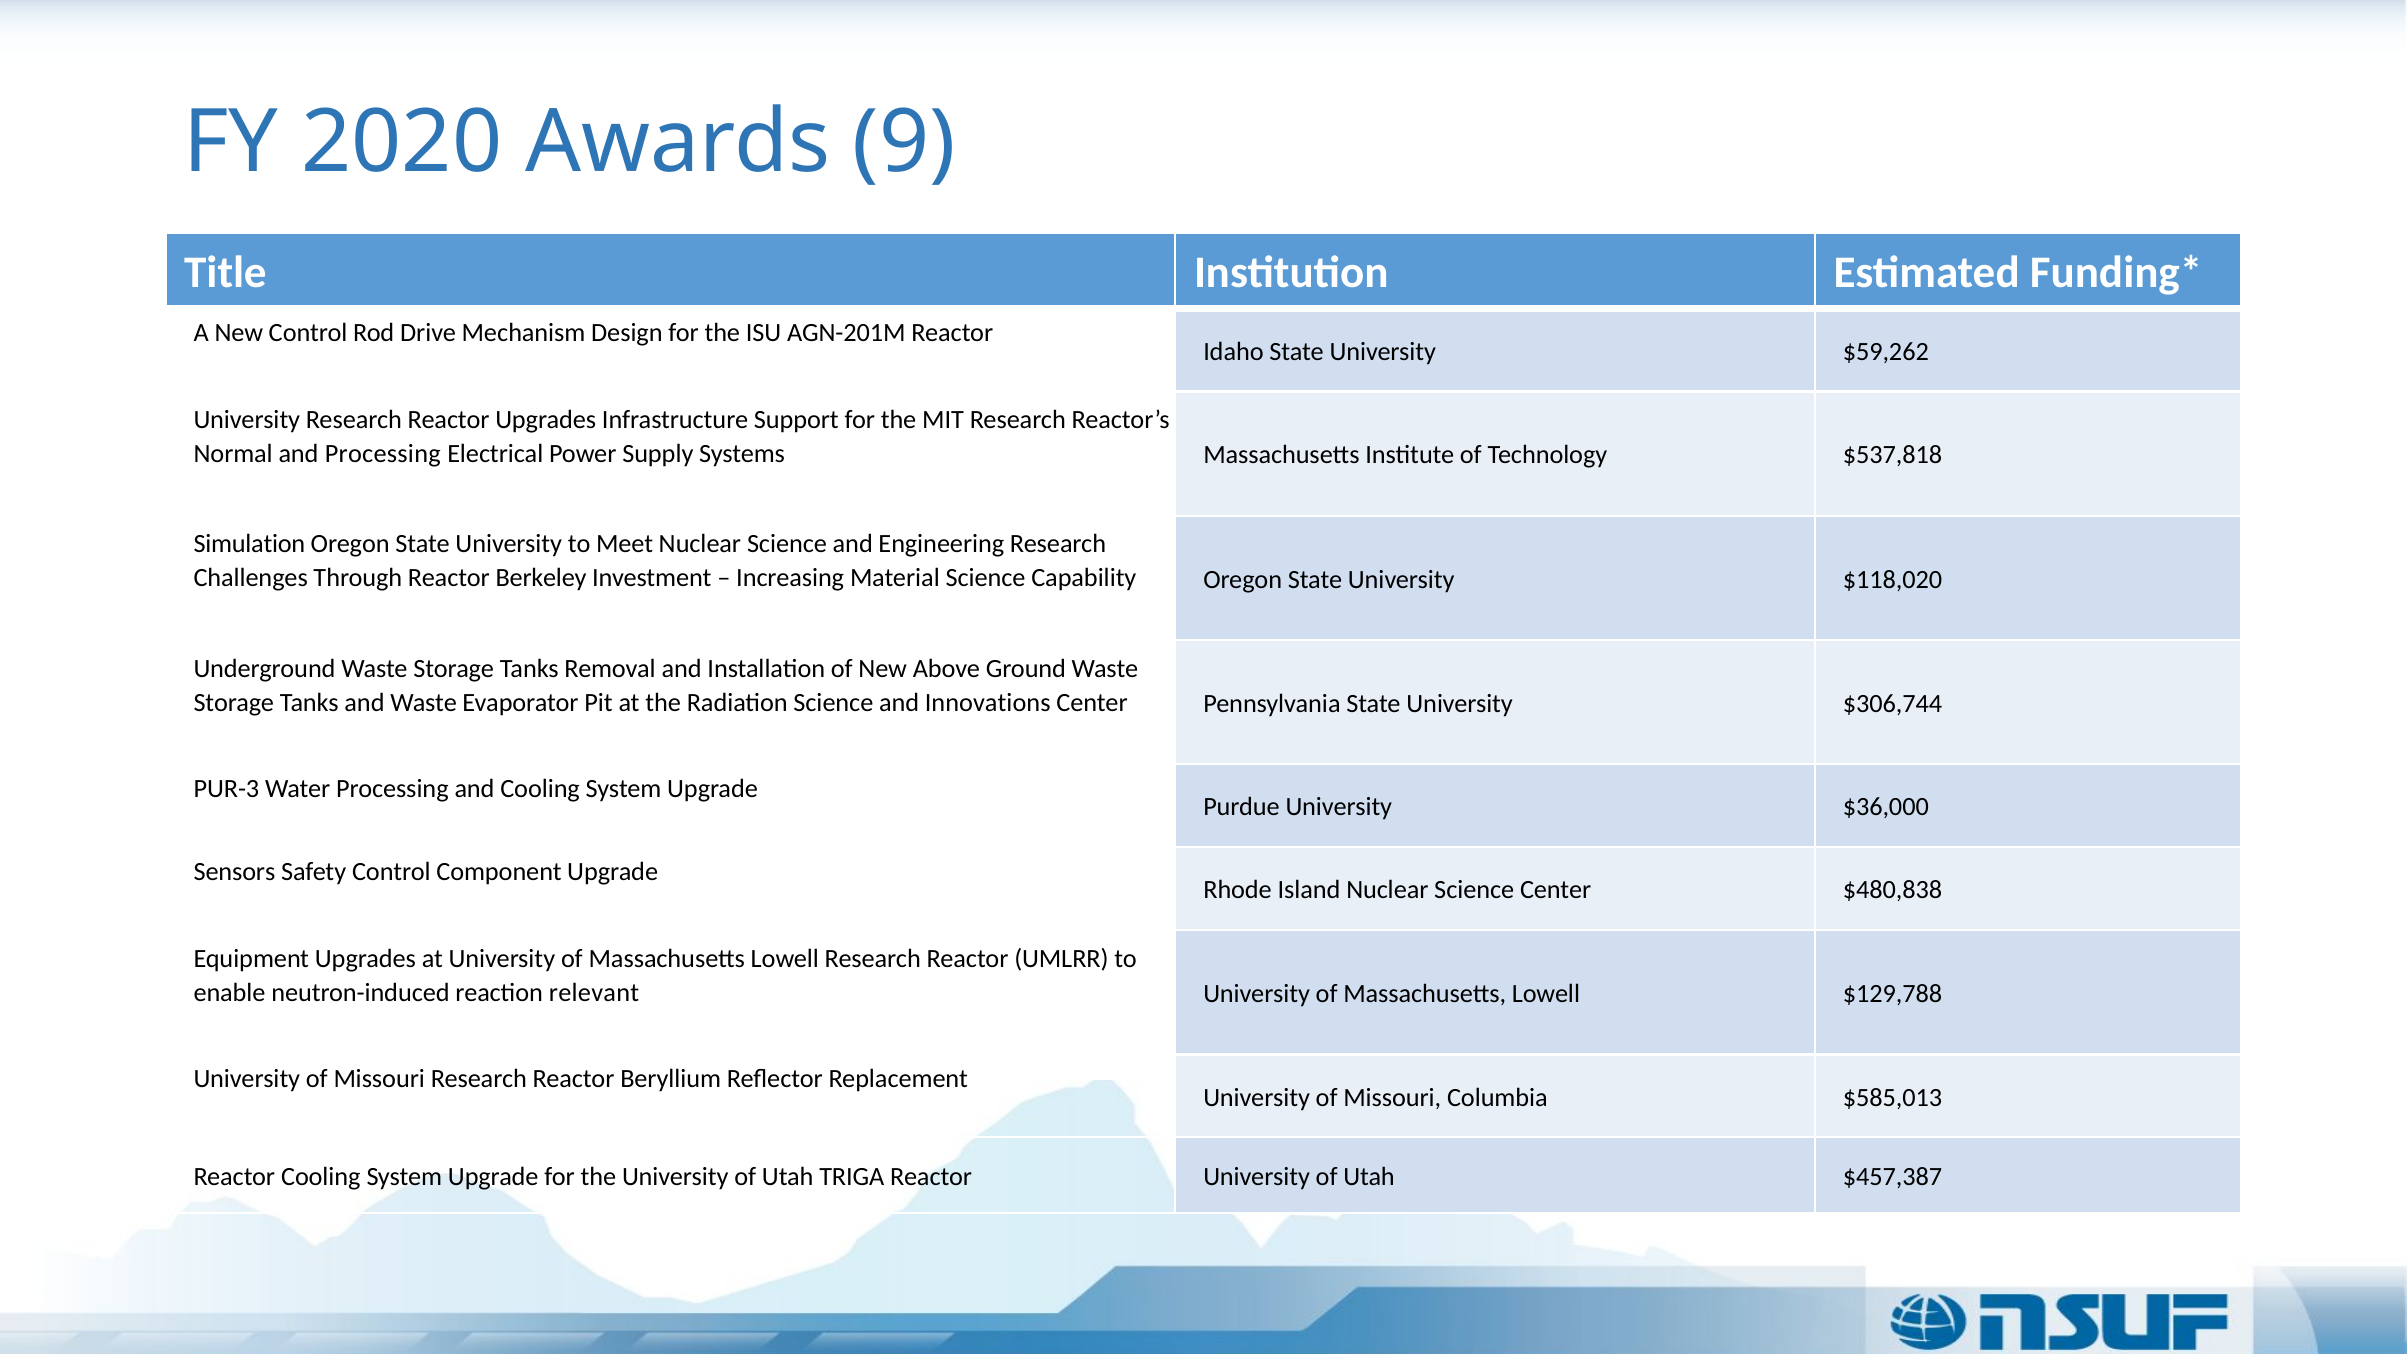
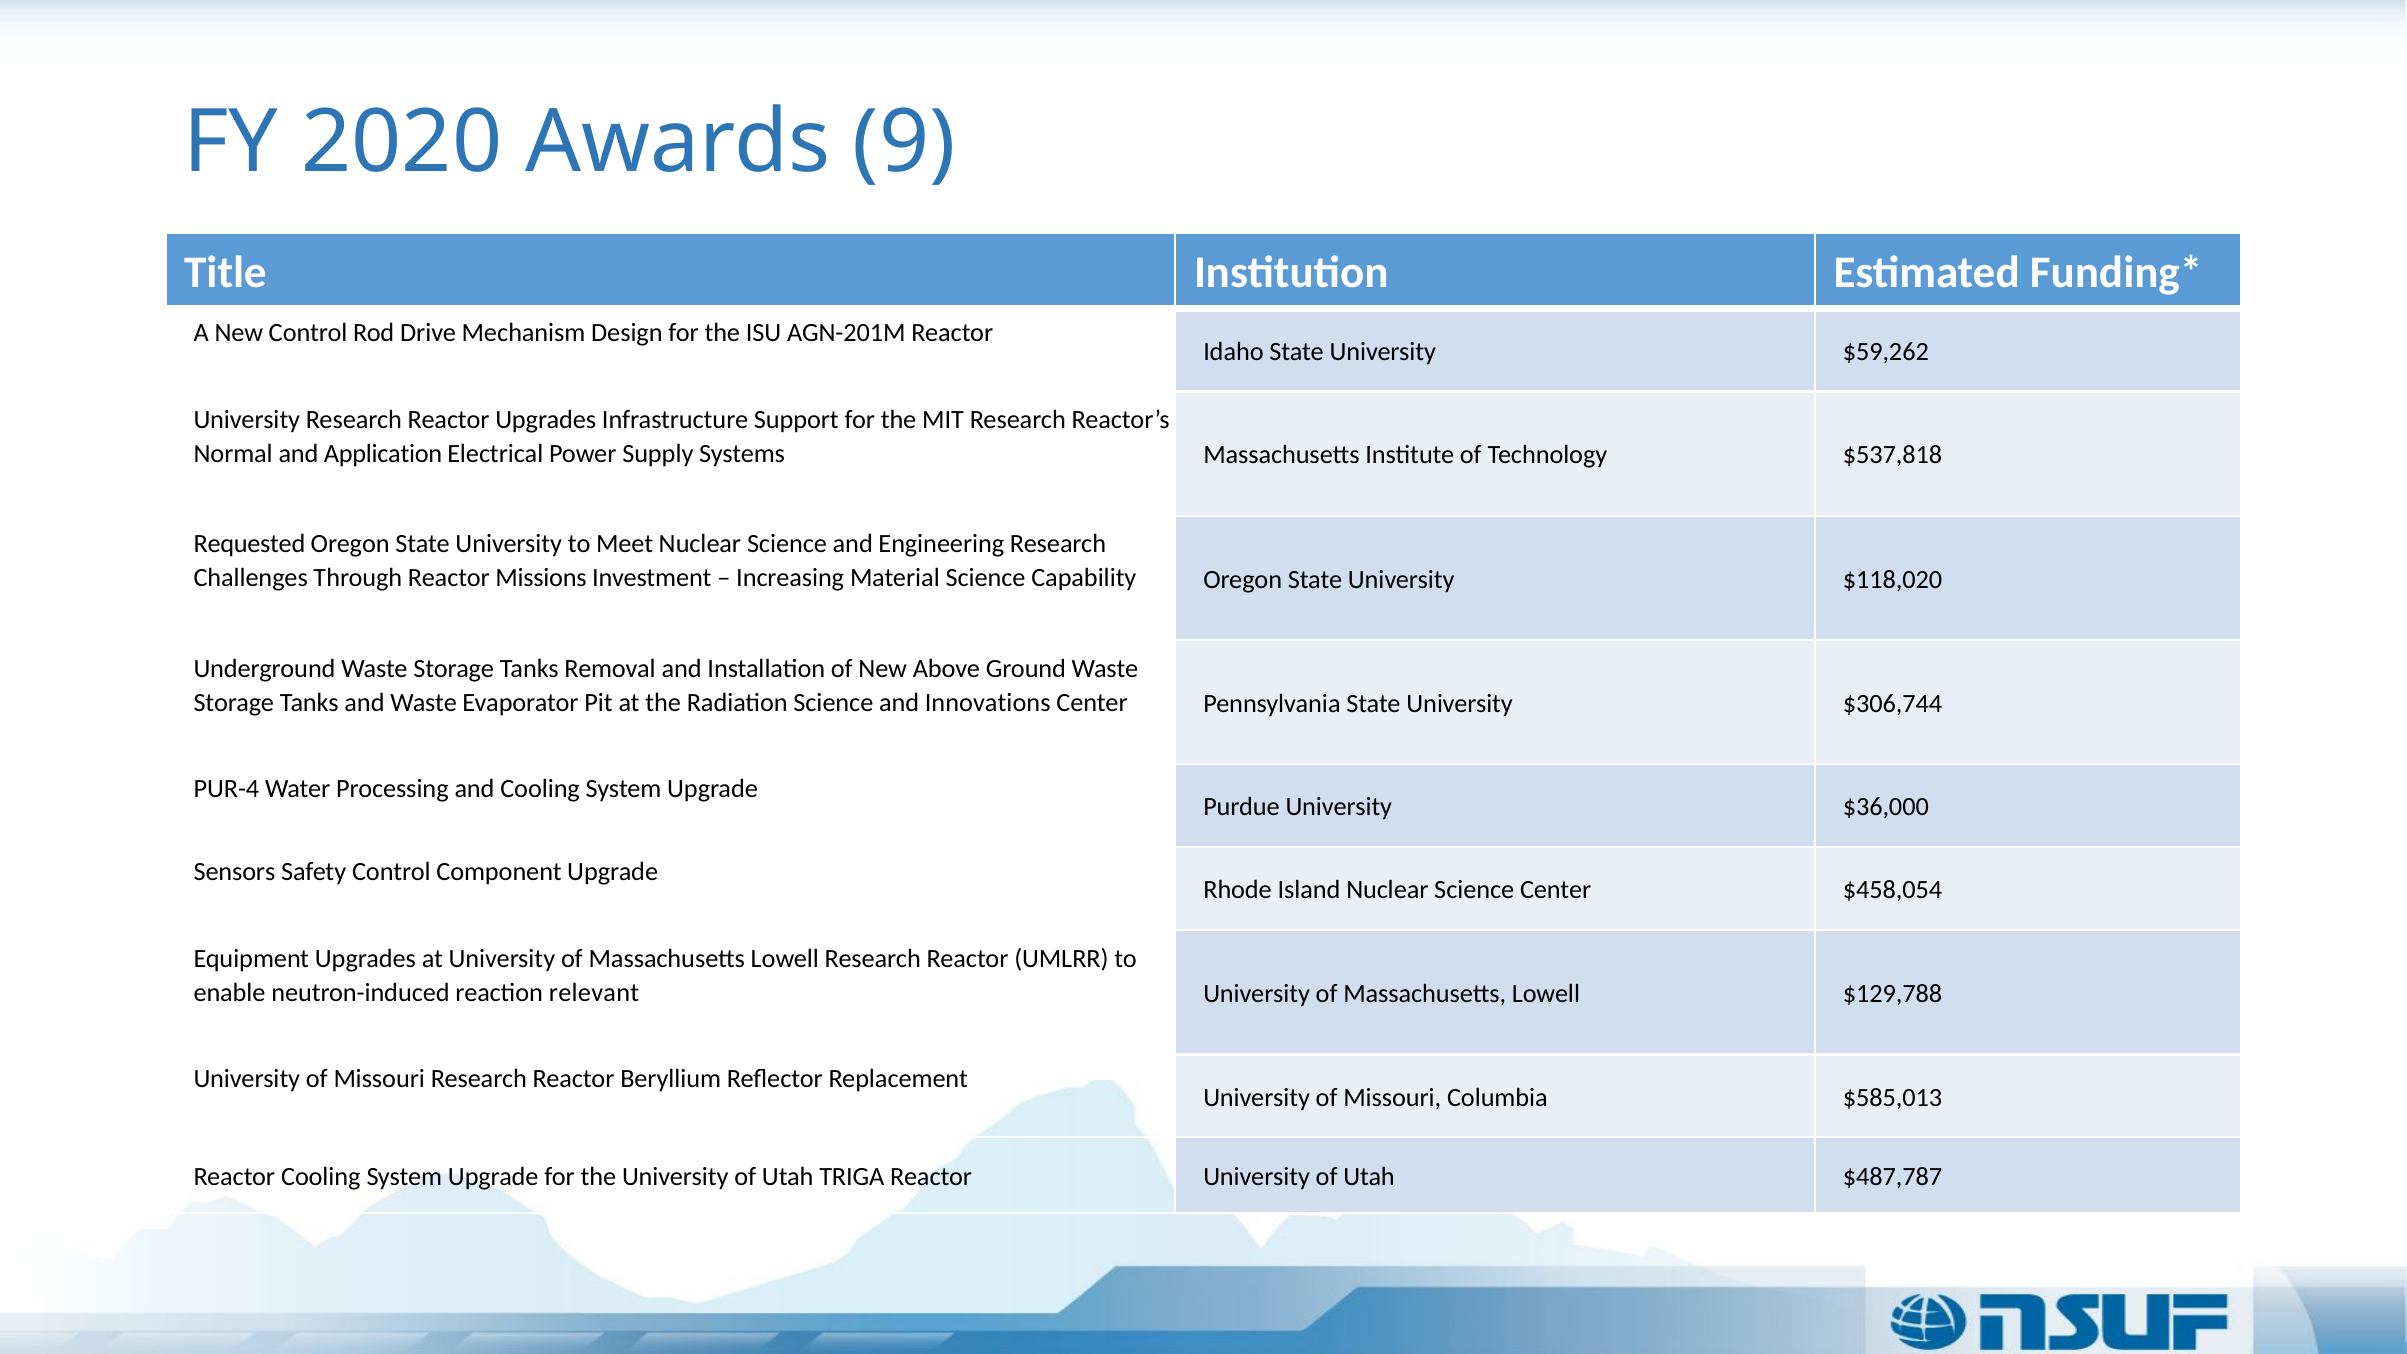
and Processing: Processing -> Application
Simulation: Simulation -> Requested
Berkeley: Berkeley -> Missions
PUR-3: PUR-3 -> PUR-4
$480,838: $480,838 -> $458,054
$457,387: $457,387 -> $487,787
